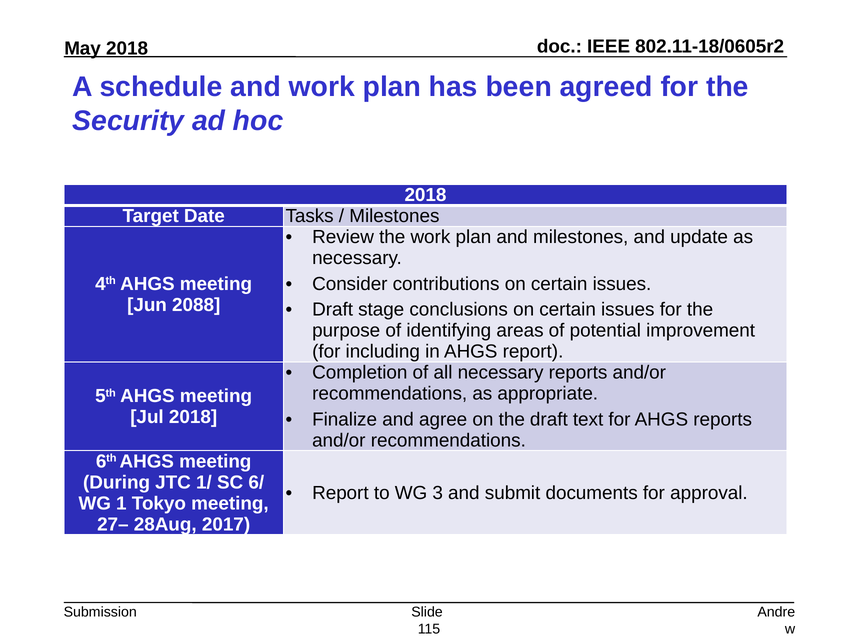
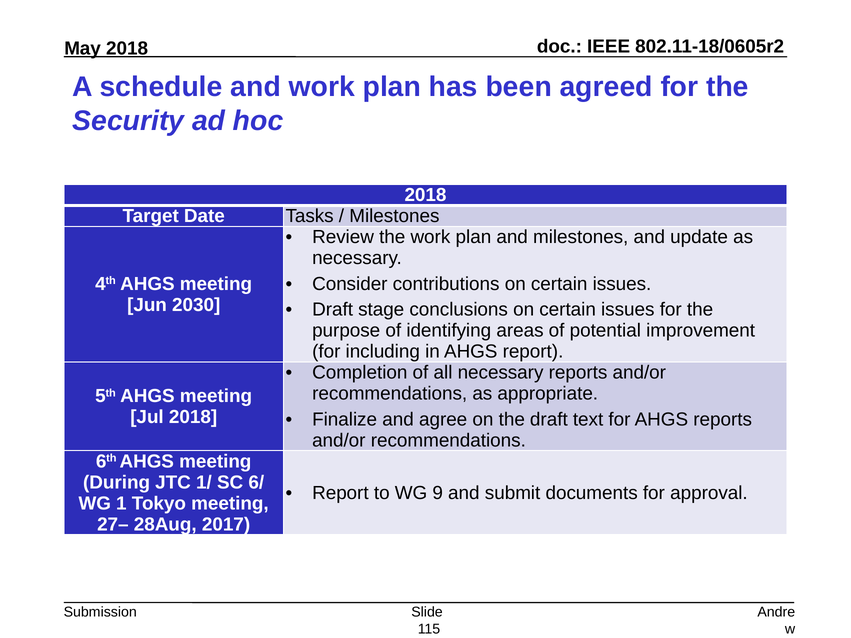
2088: 2088 -> 2030
3: 3 -> 9
